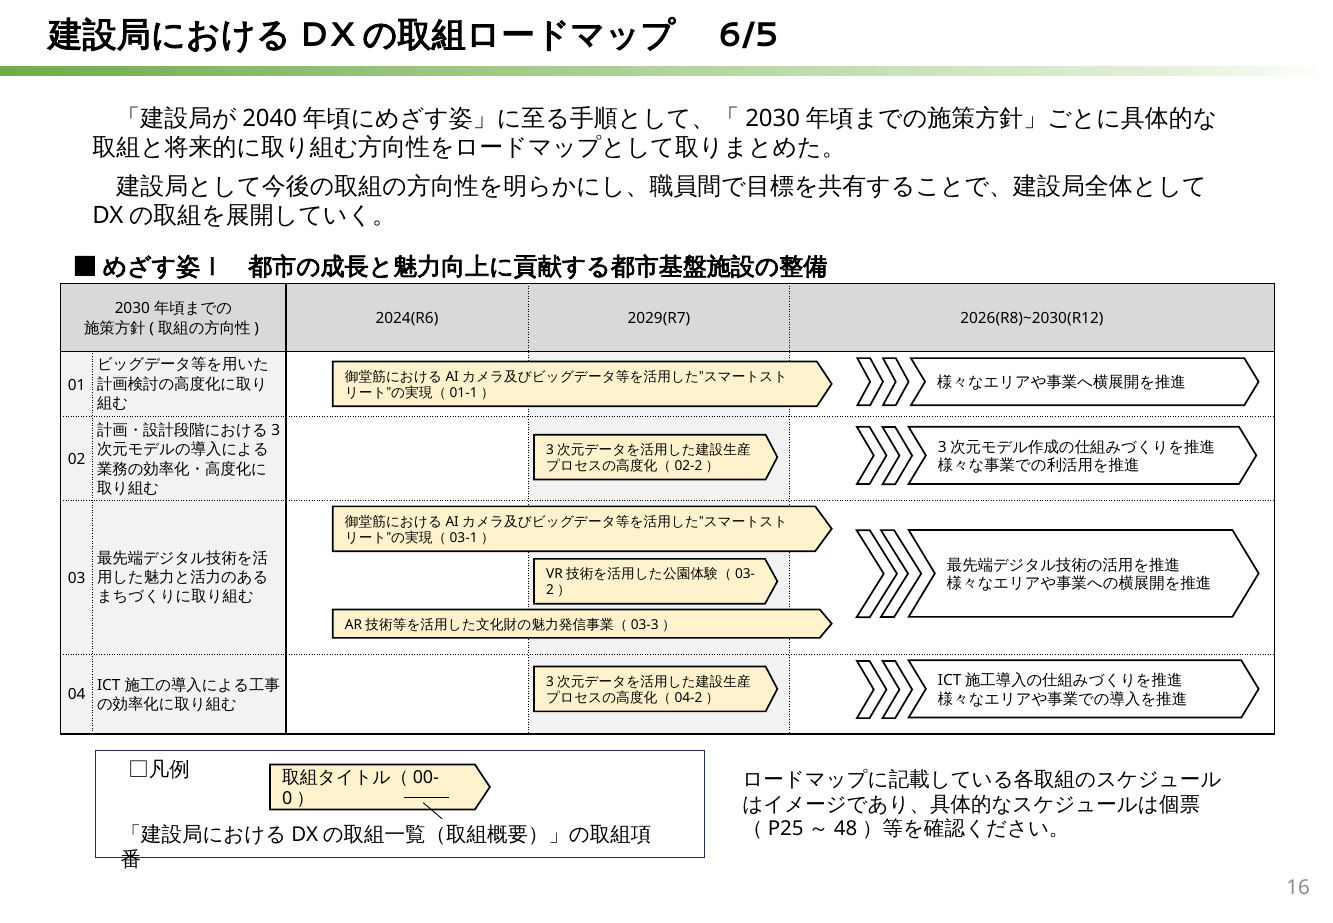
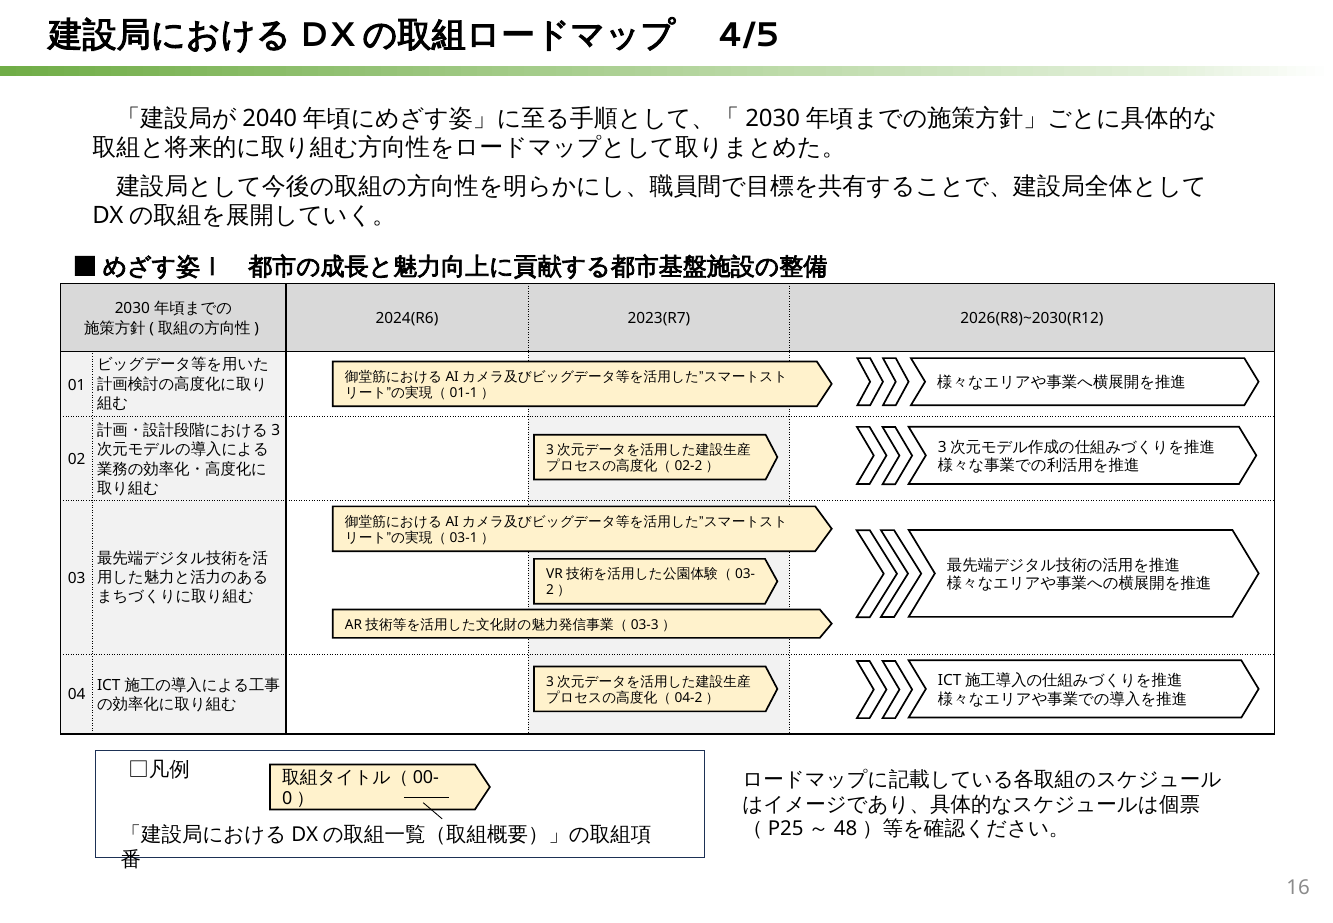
6/5: 6/5 -> 4/5
2029(R7: 2029(R7 -> 2023(R7
